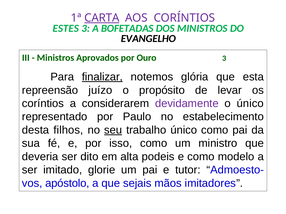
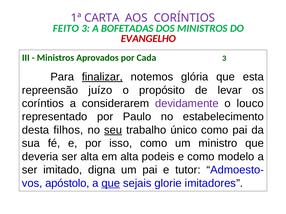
CARTA underline: present -> none
ESTES: ESTES -> FEITO
EVANGELHO colour: black -> red
Ouro: Ouro -> Cada
o único: único -> louco
ser dito: dito -> alta
glorie: glorie -> digna
que at (111, 184) underline: none -> present
mãos: mãos -> glorie
